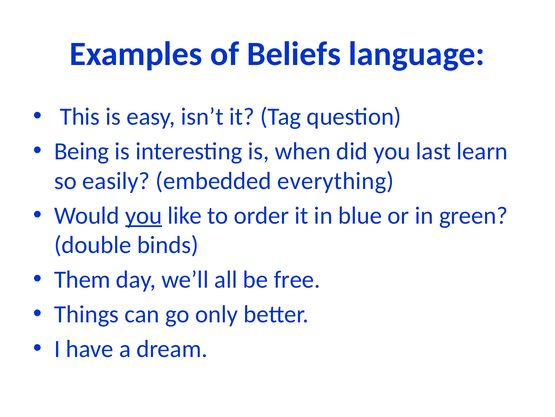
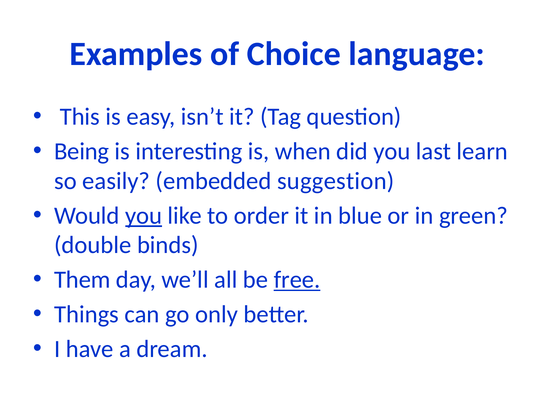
Beliefs: Beliefs -> Choice
everything: everything -> suggestion
free underline: none -> present
